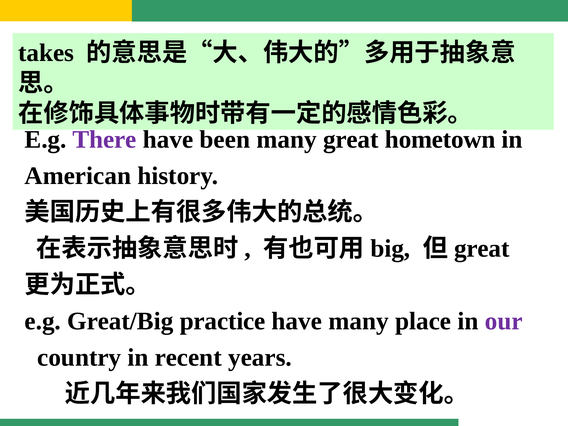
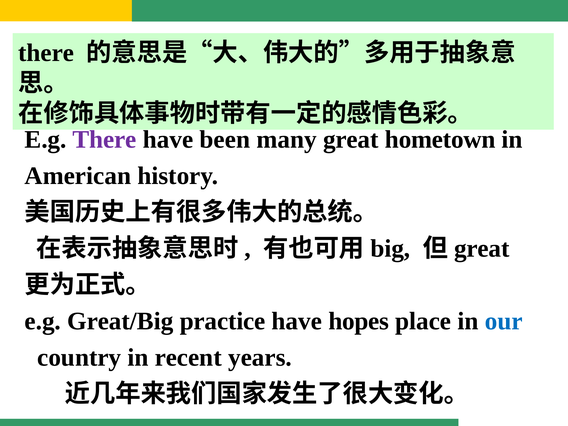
takes at (46, 53): takes -> there
have many: many -> hopes
our colour: purple -> blue
